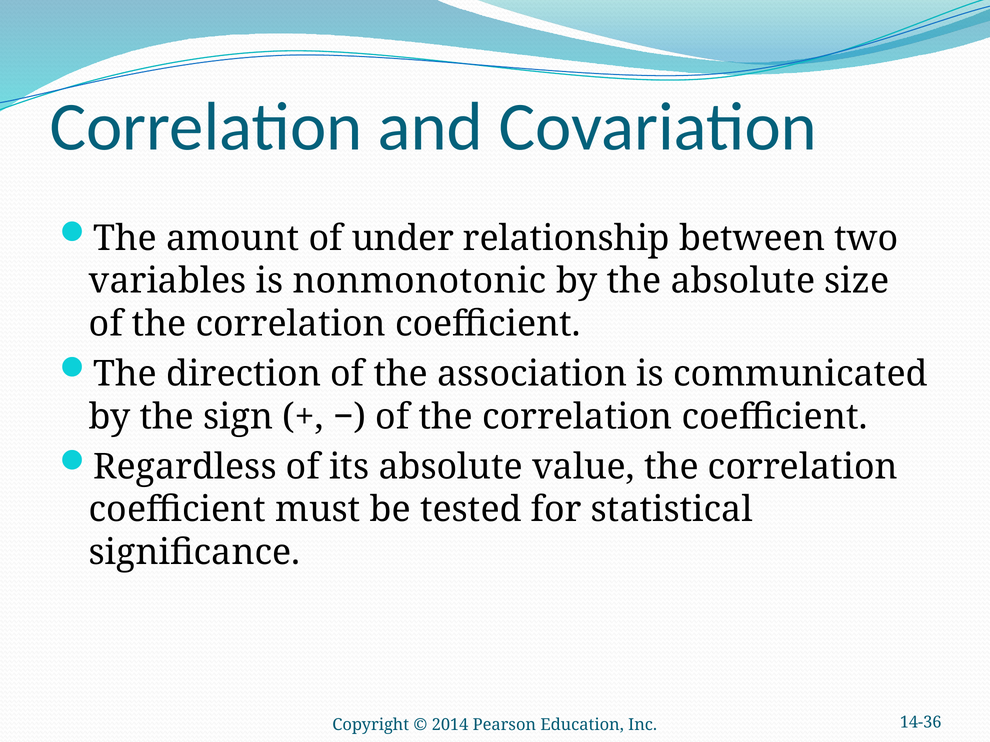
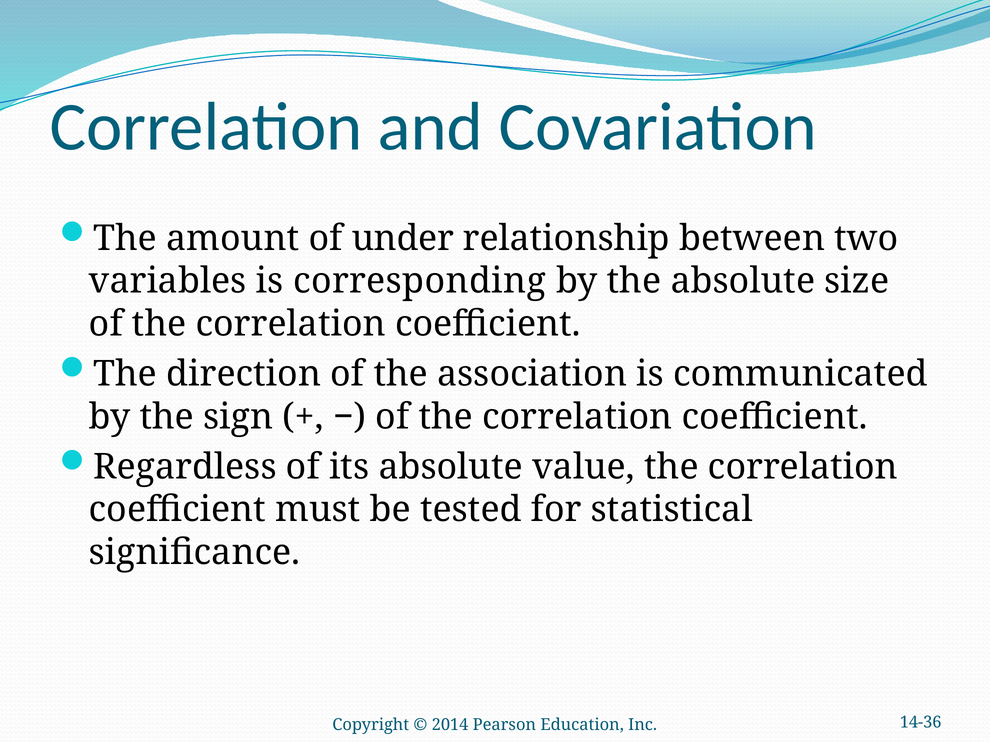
nonmonotonic: nonmonotonic -> corresponding
